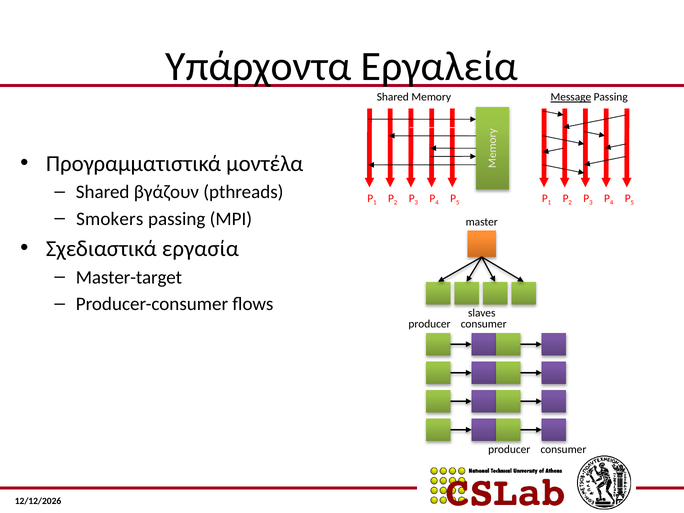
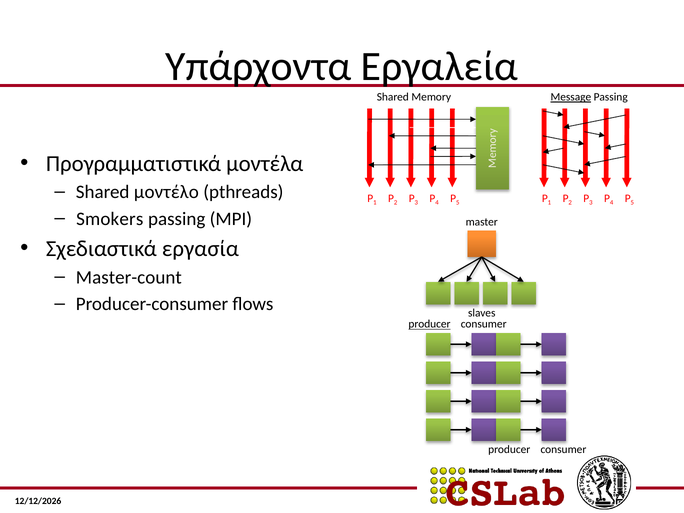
βγάζουν: βγάζουν -> μοντέλο
Master-target: Master-target -> Master-count
producer at (429, 324) underline: none -> present
